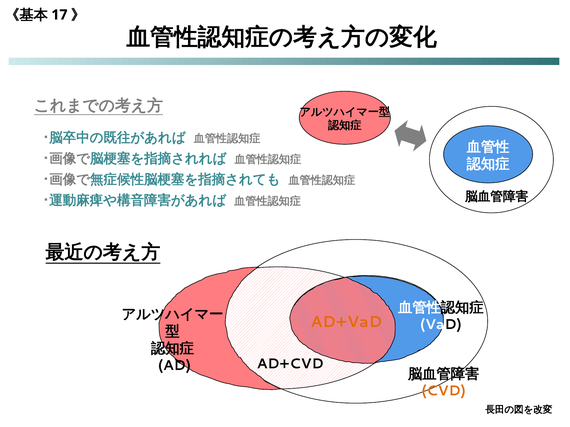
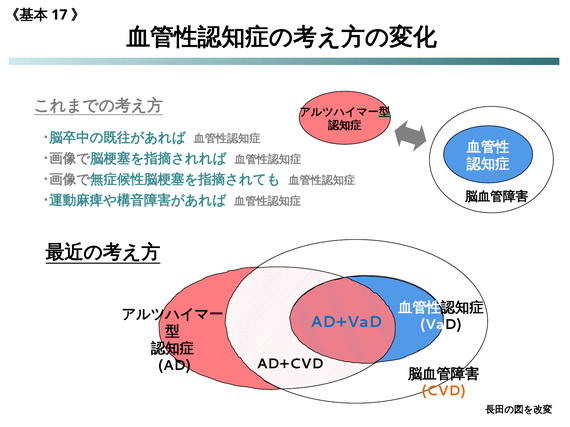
AD+VaD colour: orange -> blue
